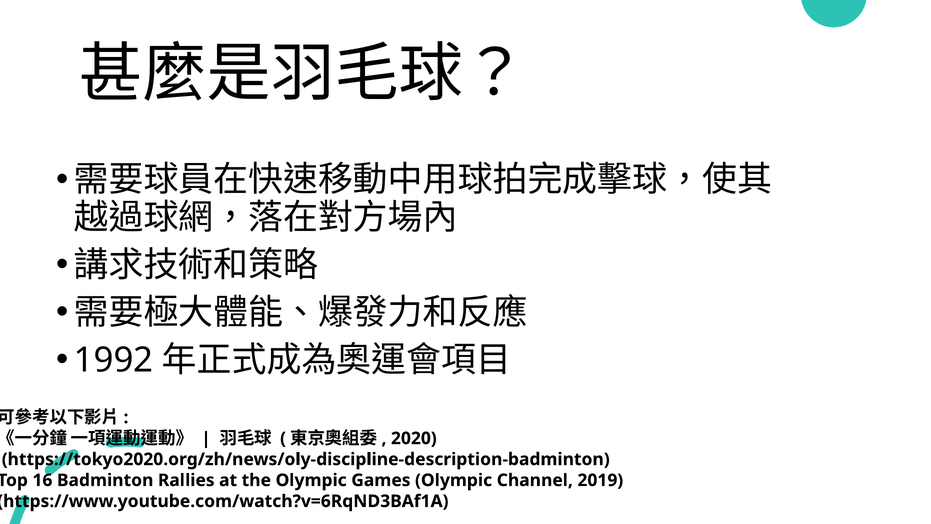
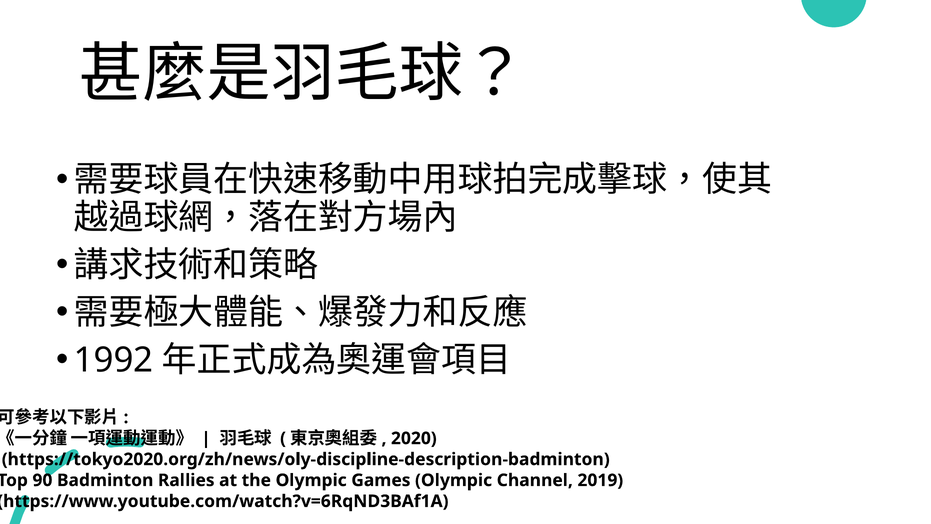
16: 16 -> 90
